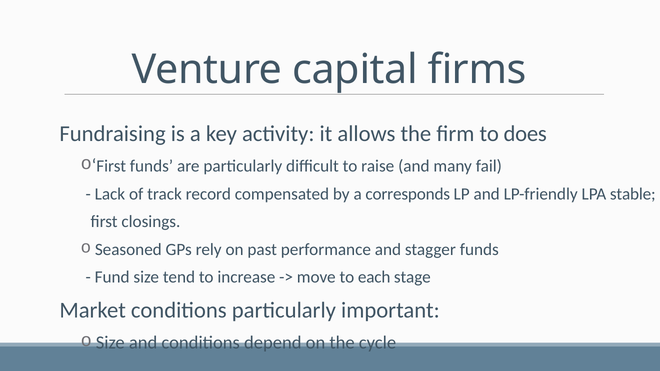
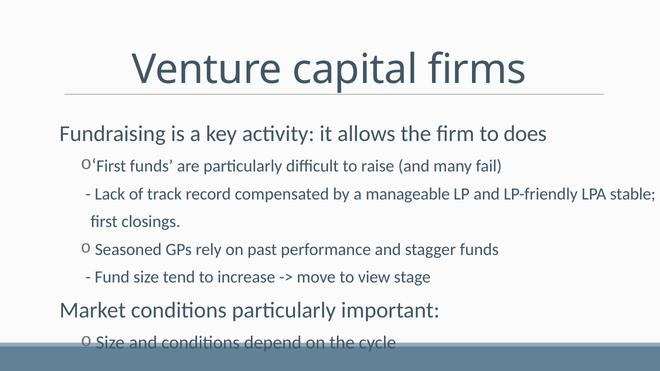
corresponds: corresponds -> manageable
each: each -> view
